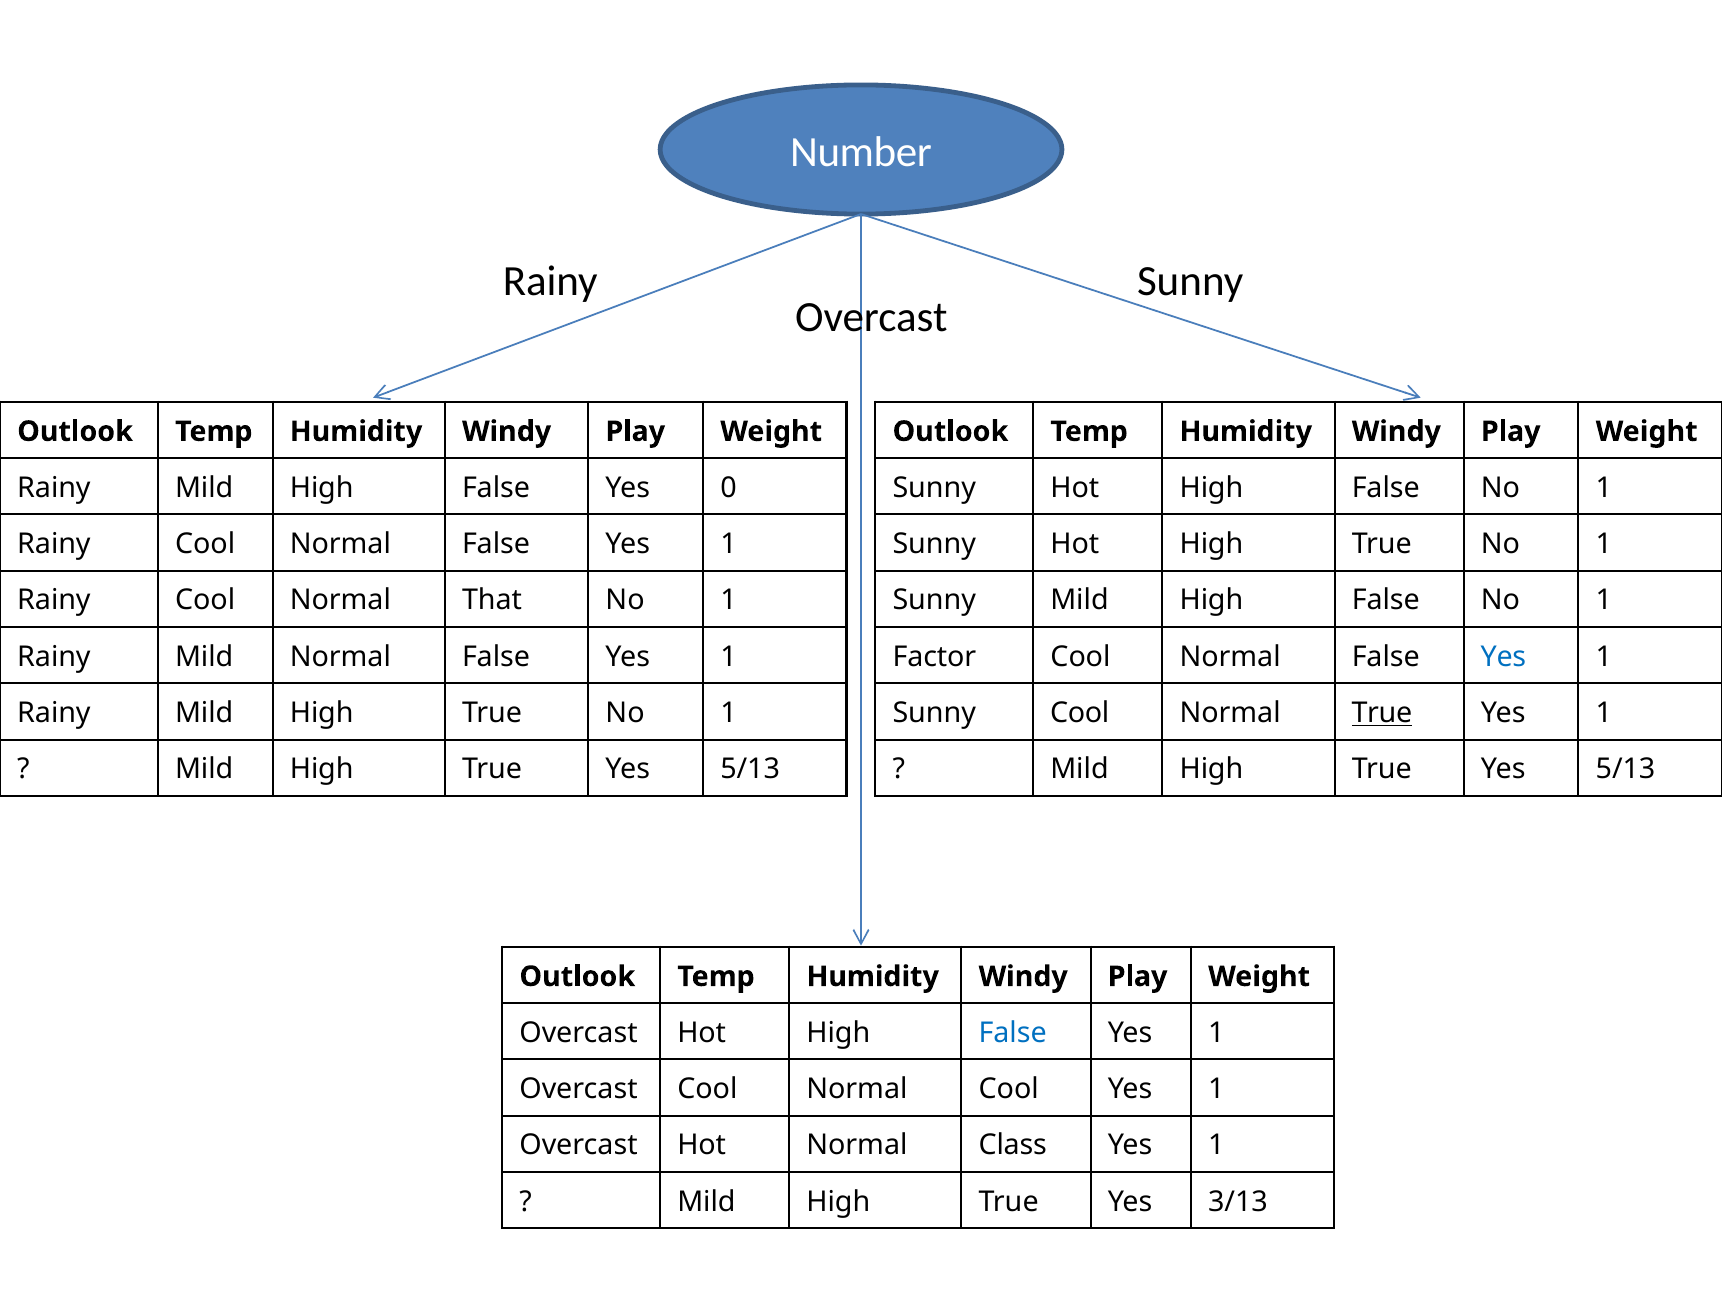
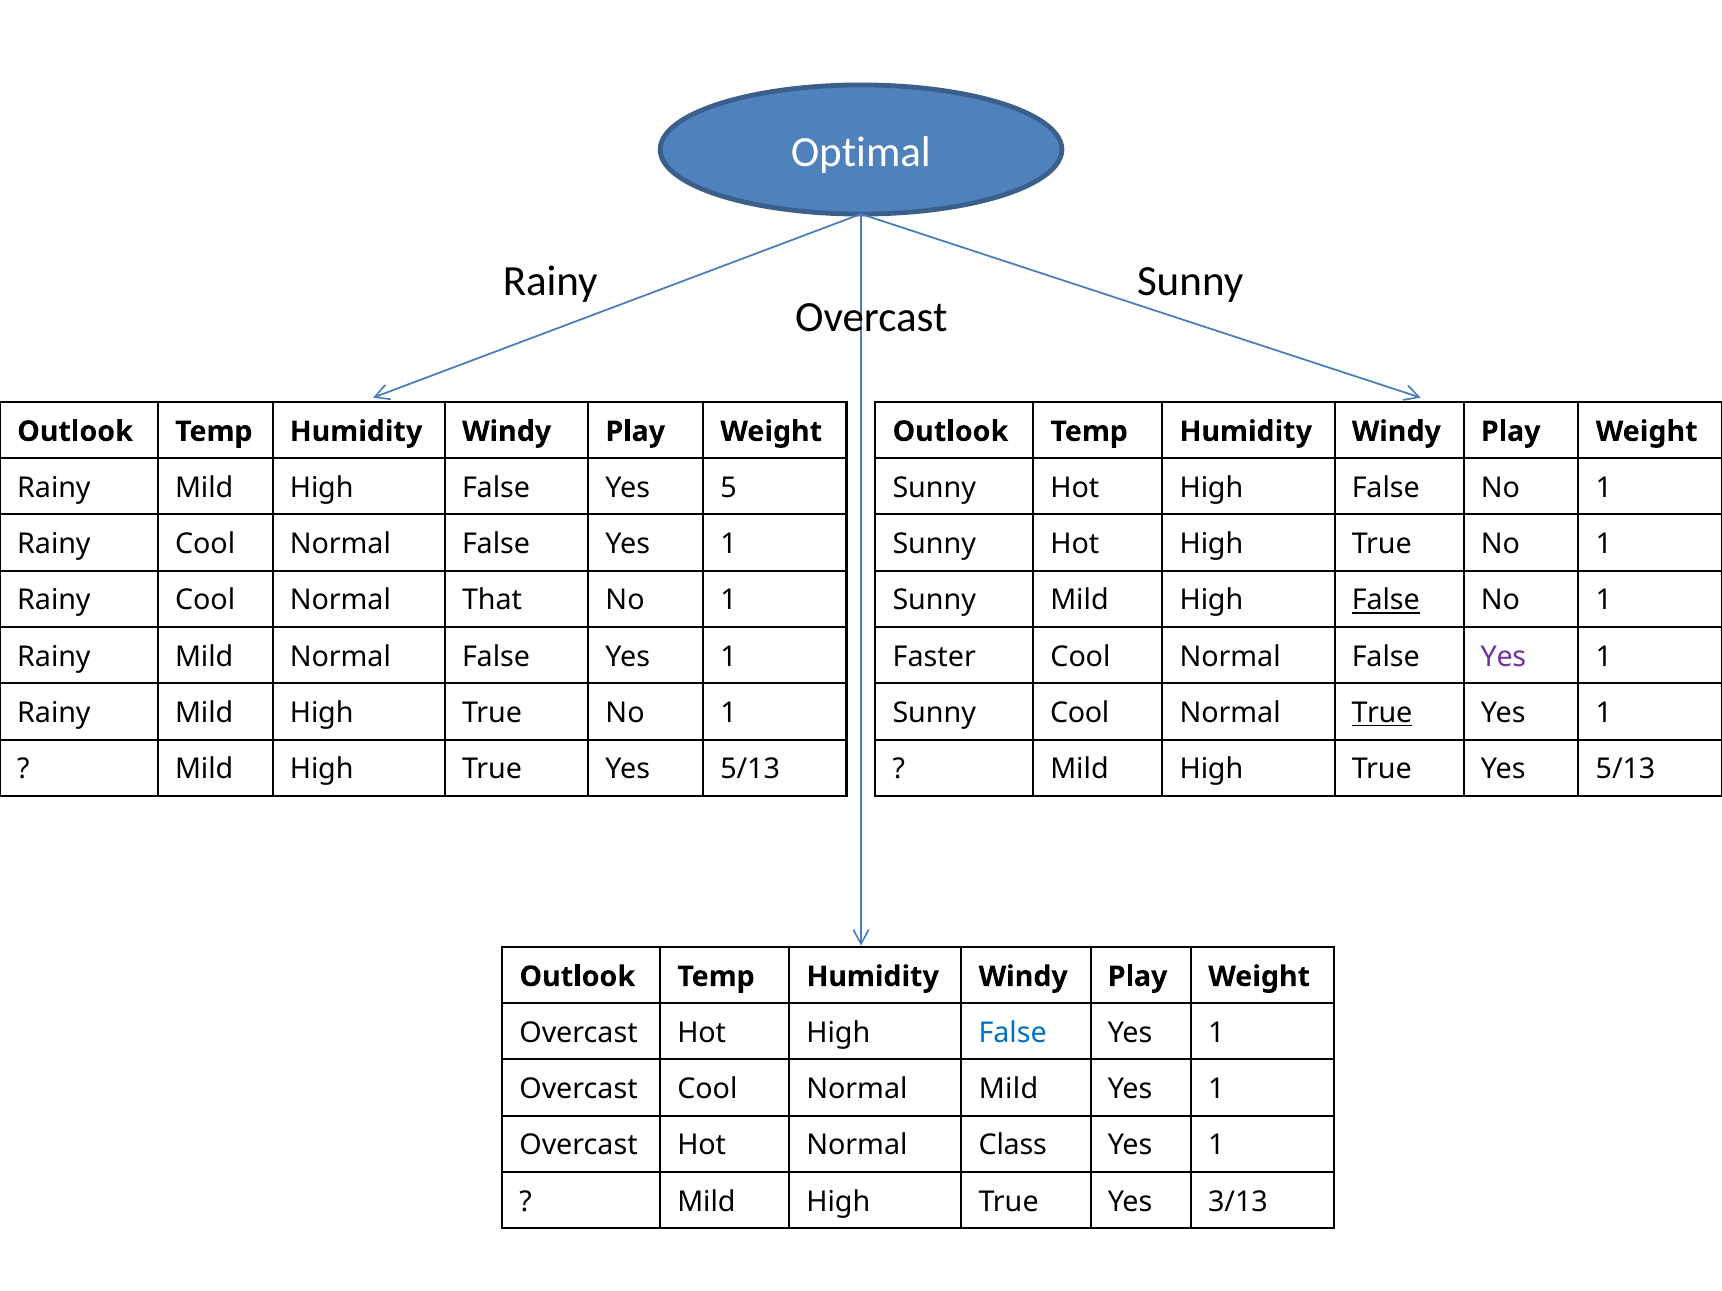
Number: Number -> Optimal
0: 0 -> 5
False at (1386, 601) underline: none -> present
Factor: Factor -> Faster
Yes at (1503, 657) colour: blue -> purple
Normal Cool: Cool -> Mild
